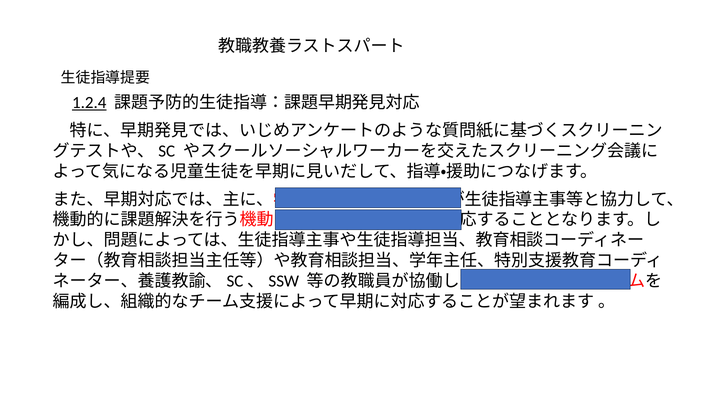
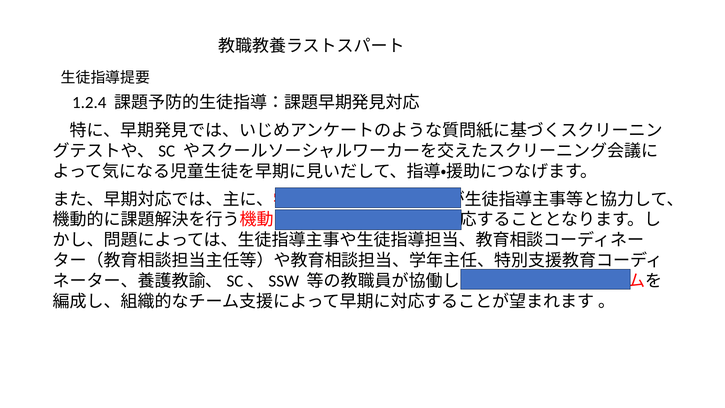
1.2.4 underline: present -> none
